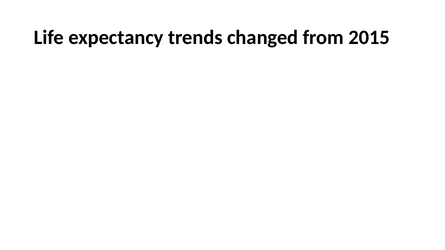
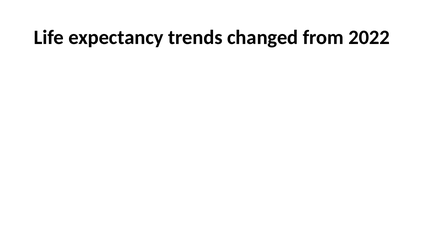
2015: 2015 -> 2022
